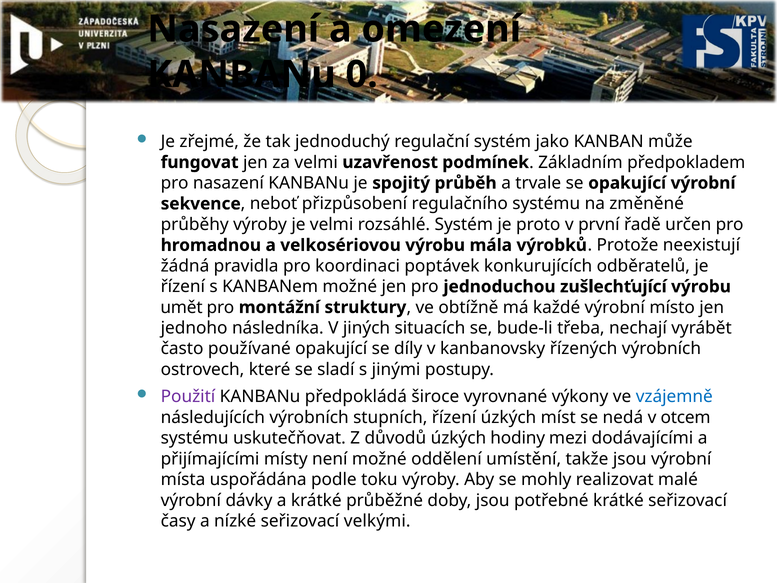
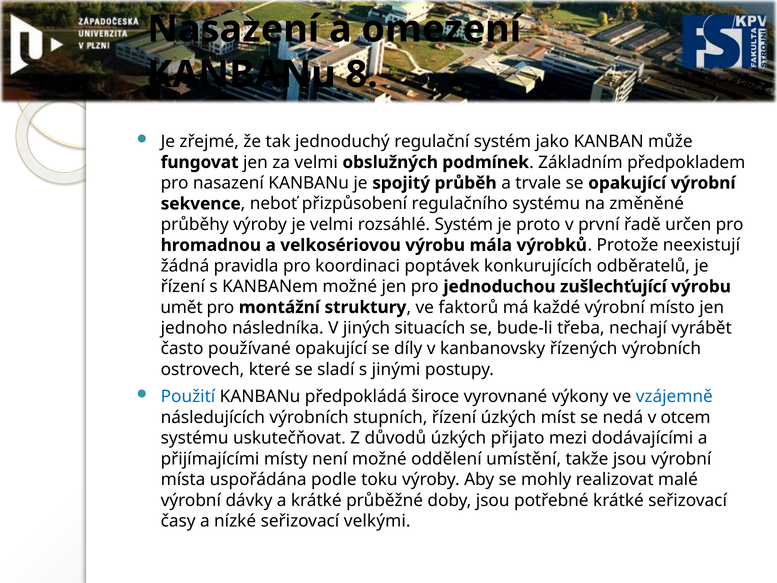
0: 0 -> 8
uzavřenost: uzavřenost -> obslužných
obtížně: obtížně -> faktorů
Použití colour: purple -> blue
hodiny: hodiny -> přijato
